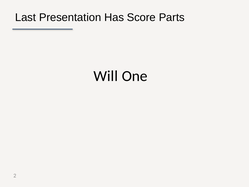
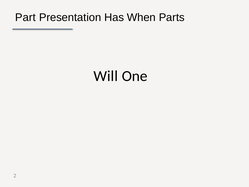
Last: Last -> Part
Score: Score -> When
